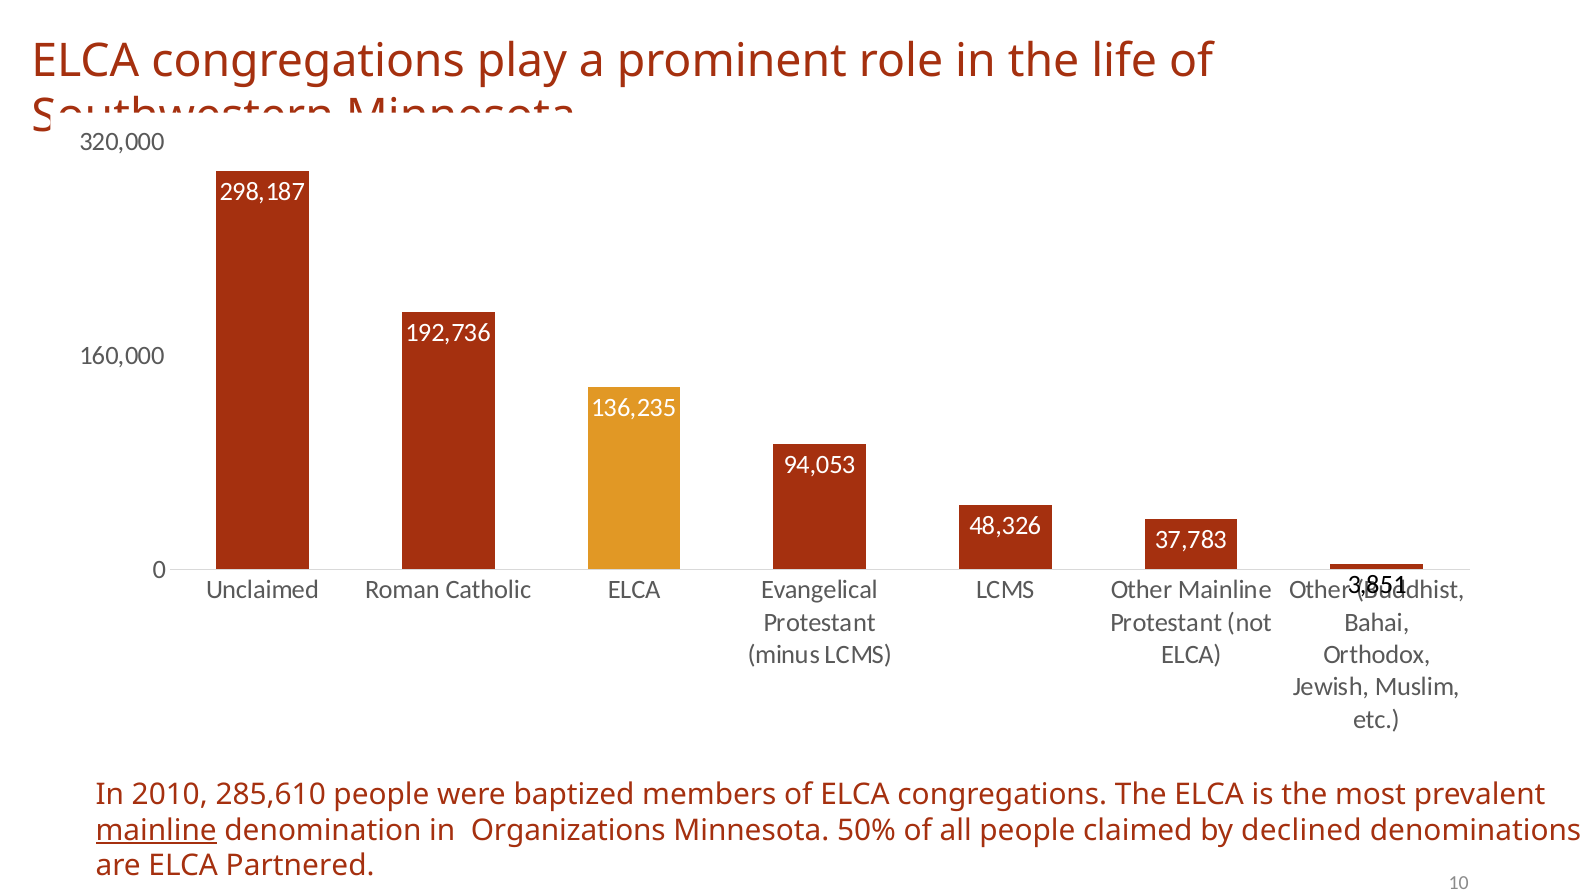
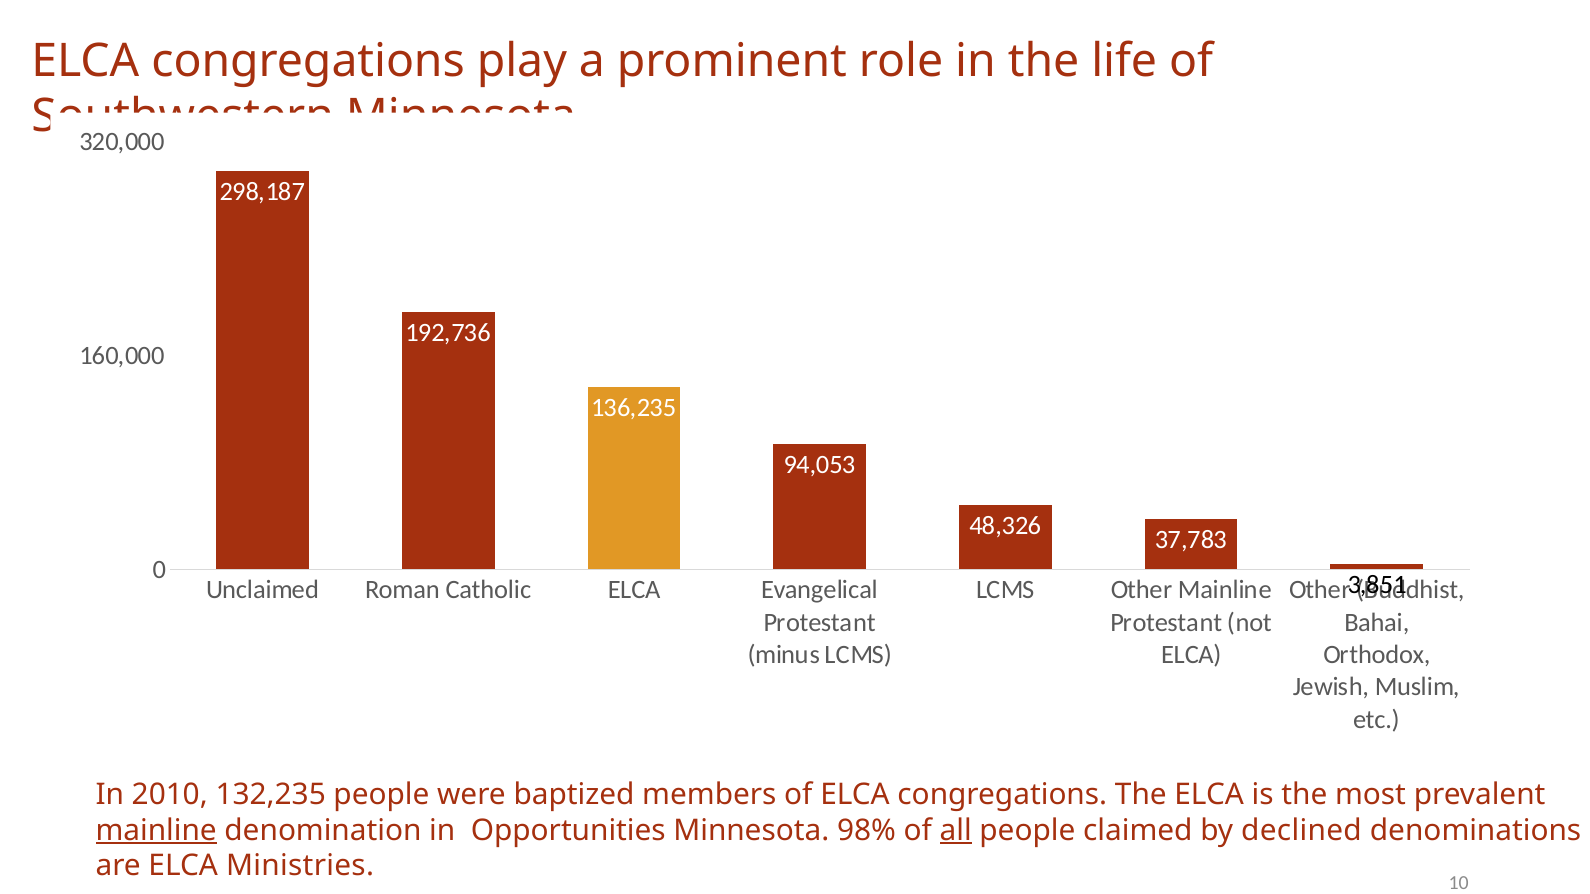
285,610: 285,610 -> 132,235
Organizations: Organizations -> Opportunities
50%: 50% -> 98%
all underline: none -> present
Partnered: Partnered -> Ministries
